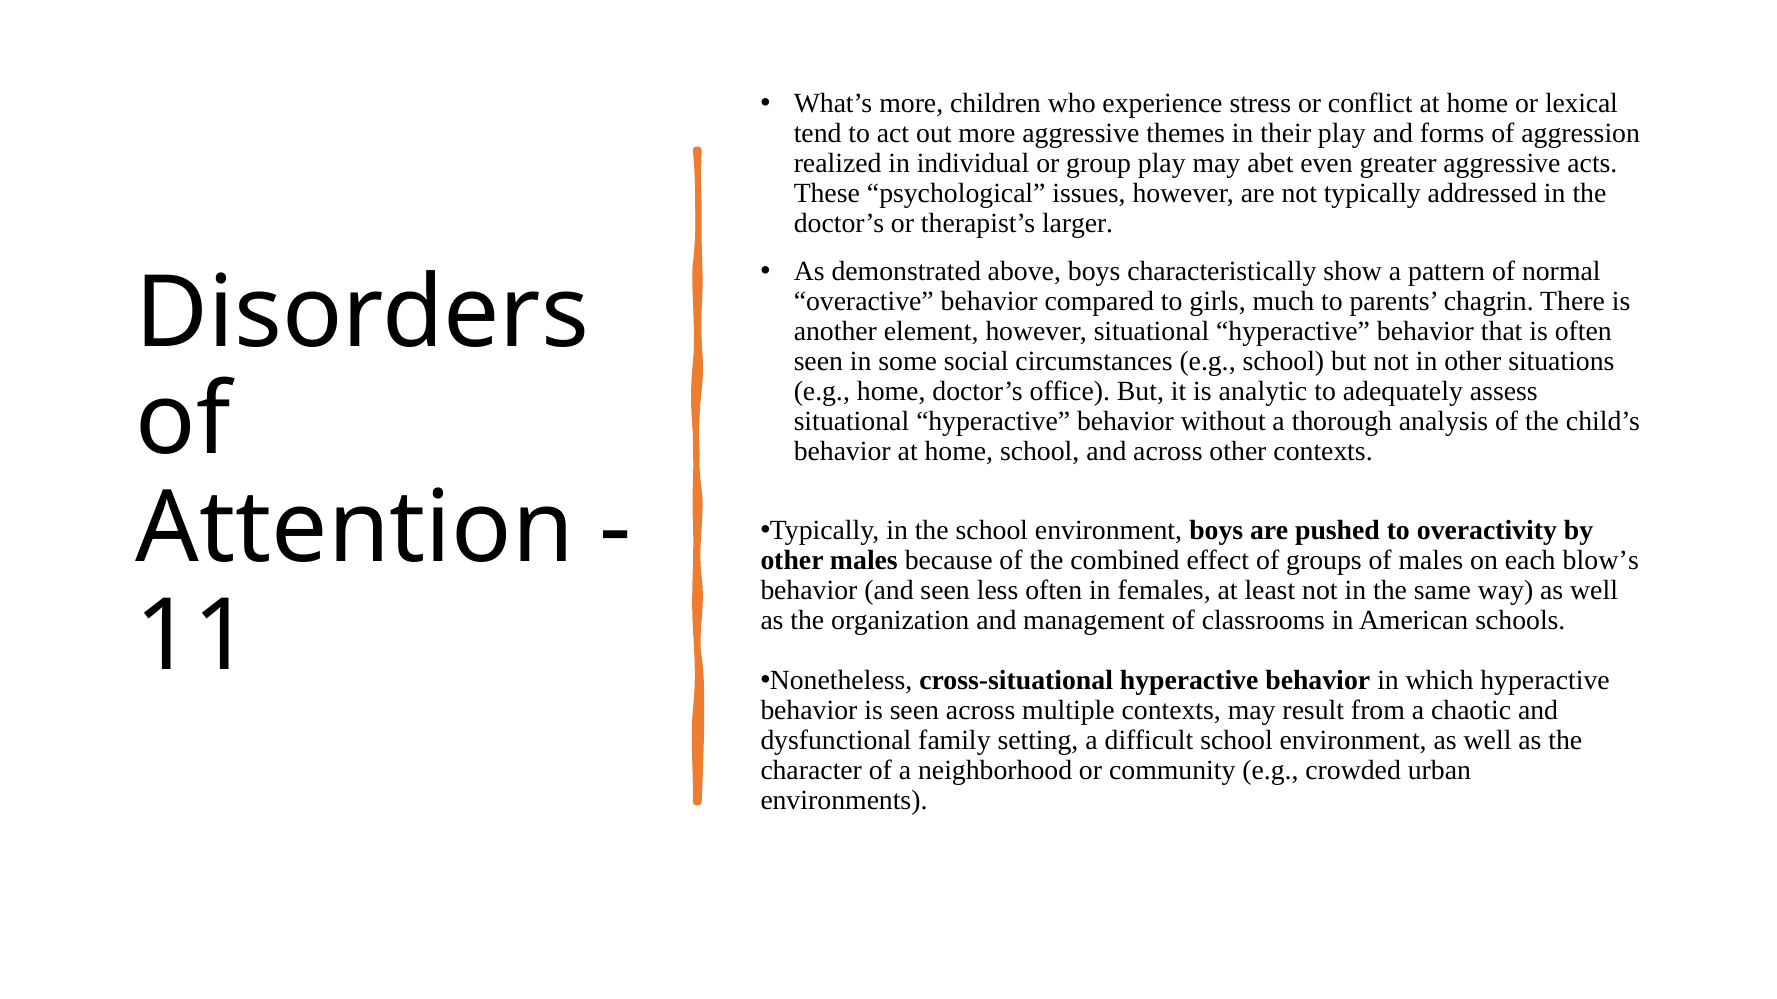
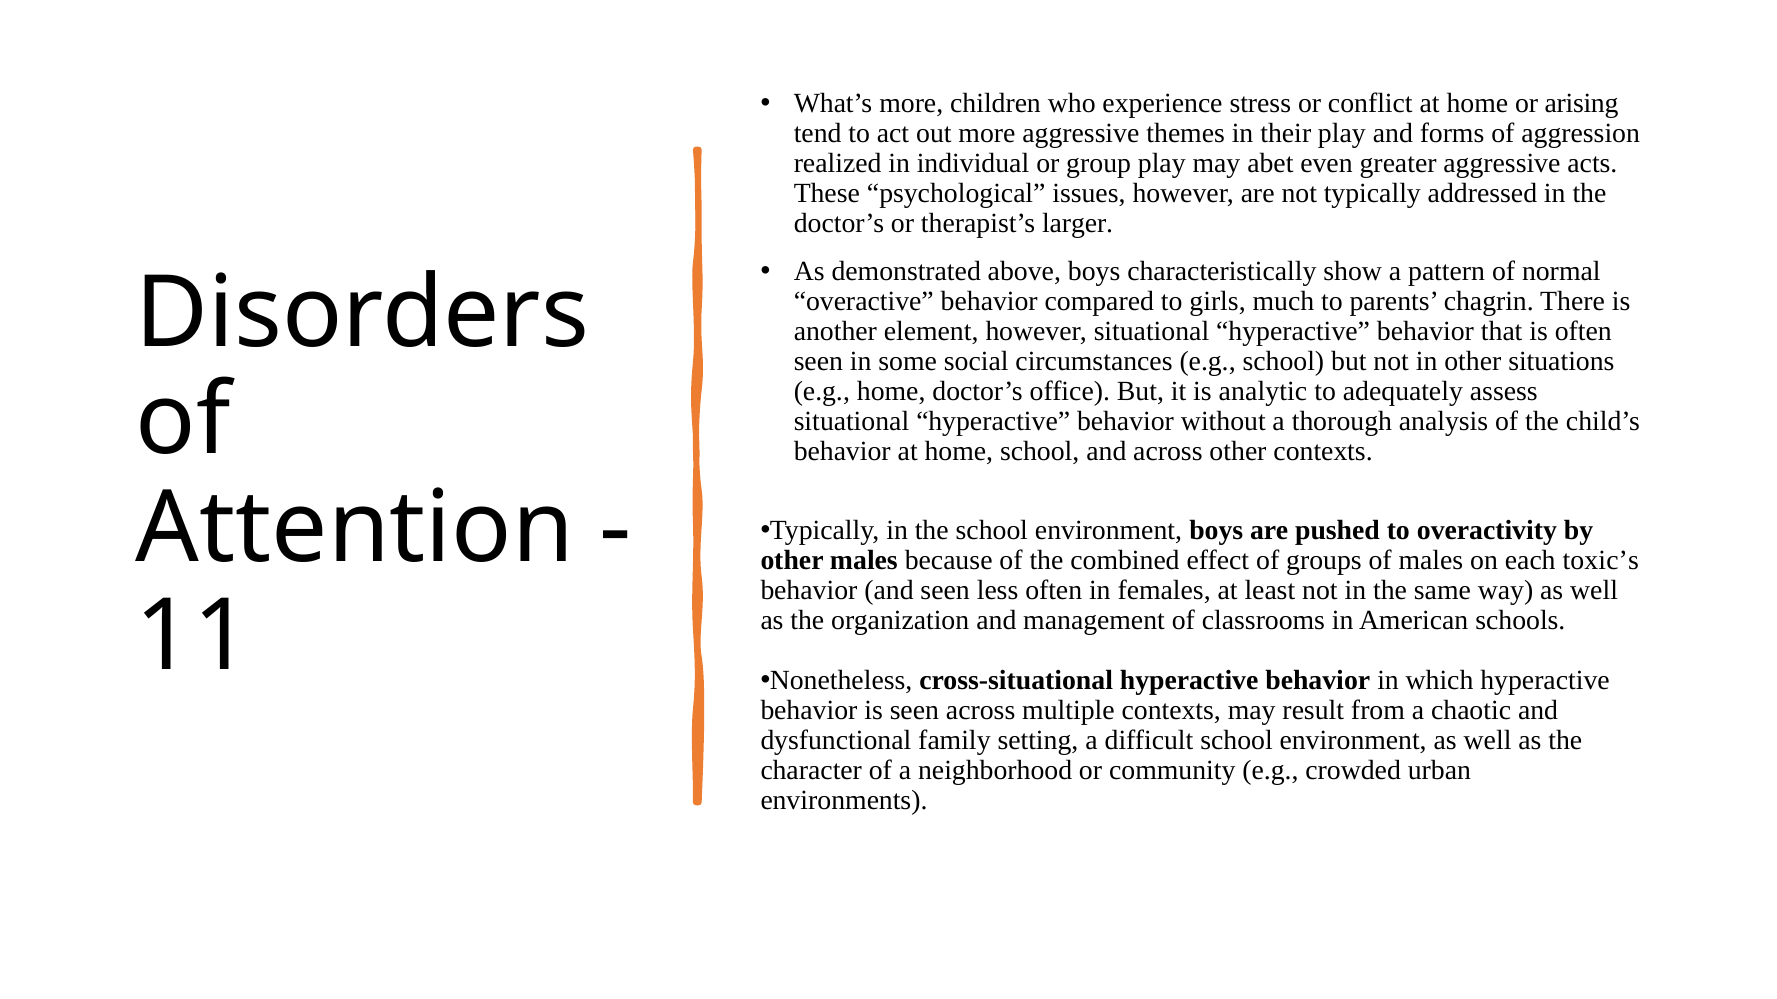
lexical: lexical -> arising
blow’s: blow’s -> toxic’s
